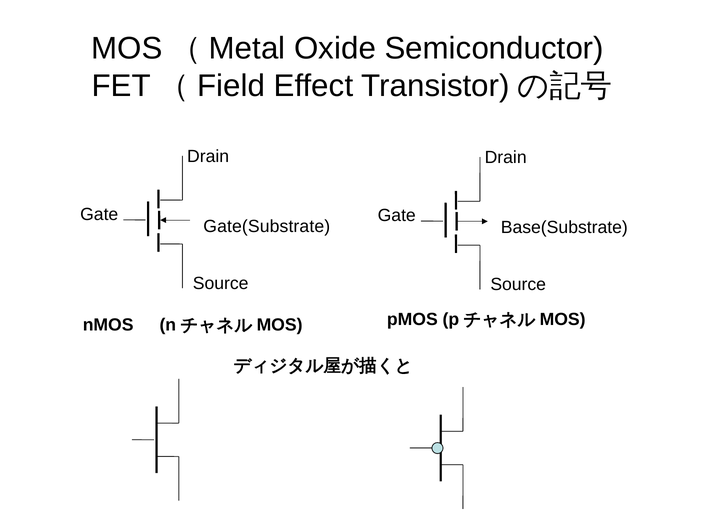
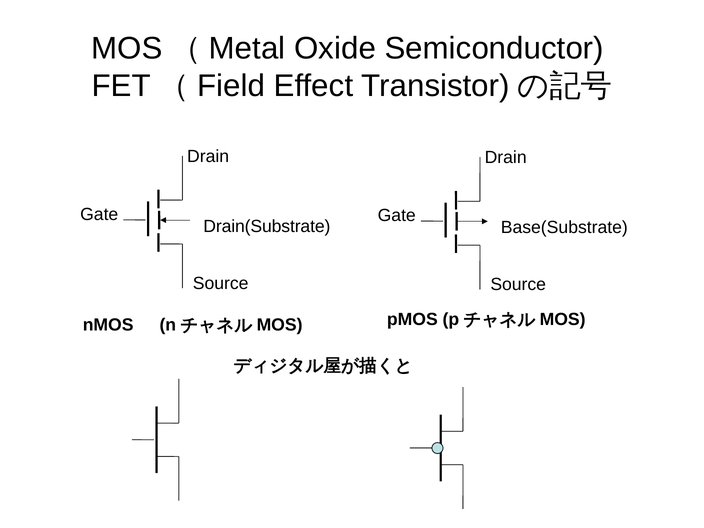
Gate(Substrate: Gate(Substrate -> Drain(Substrate
